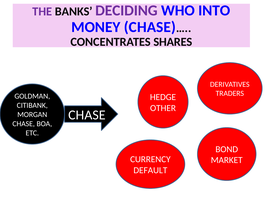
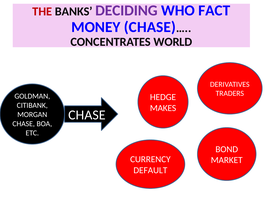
THE colour: purple -> red
INTO: INTO -> FACT
SHARES: SHARES -> WORLD
OTHER: OTHER -> MAKES
